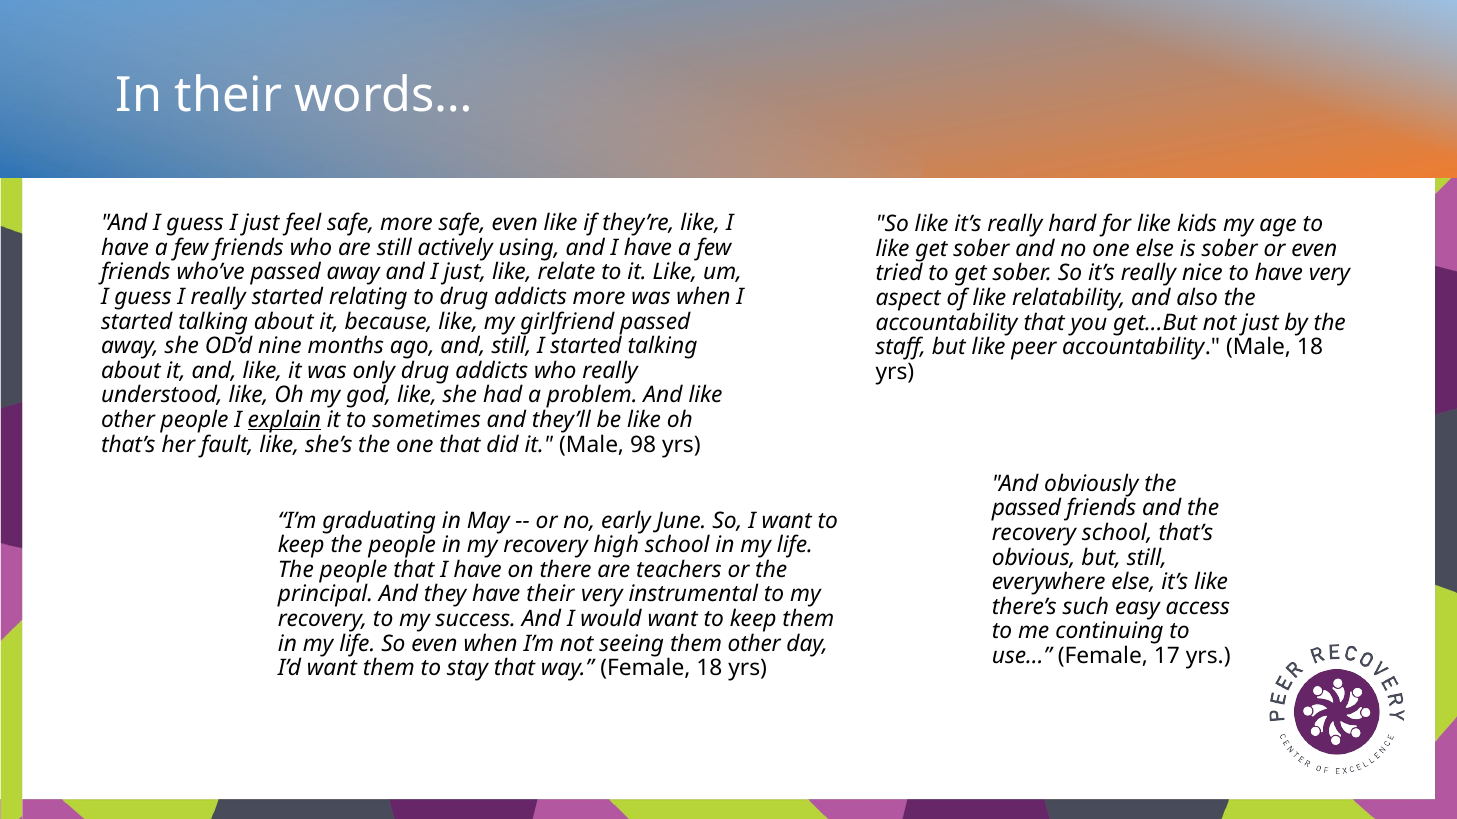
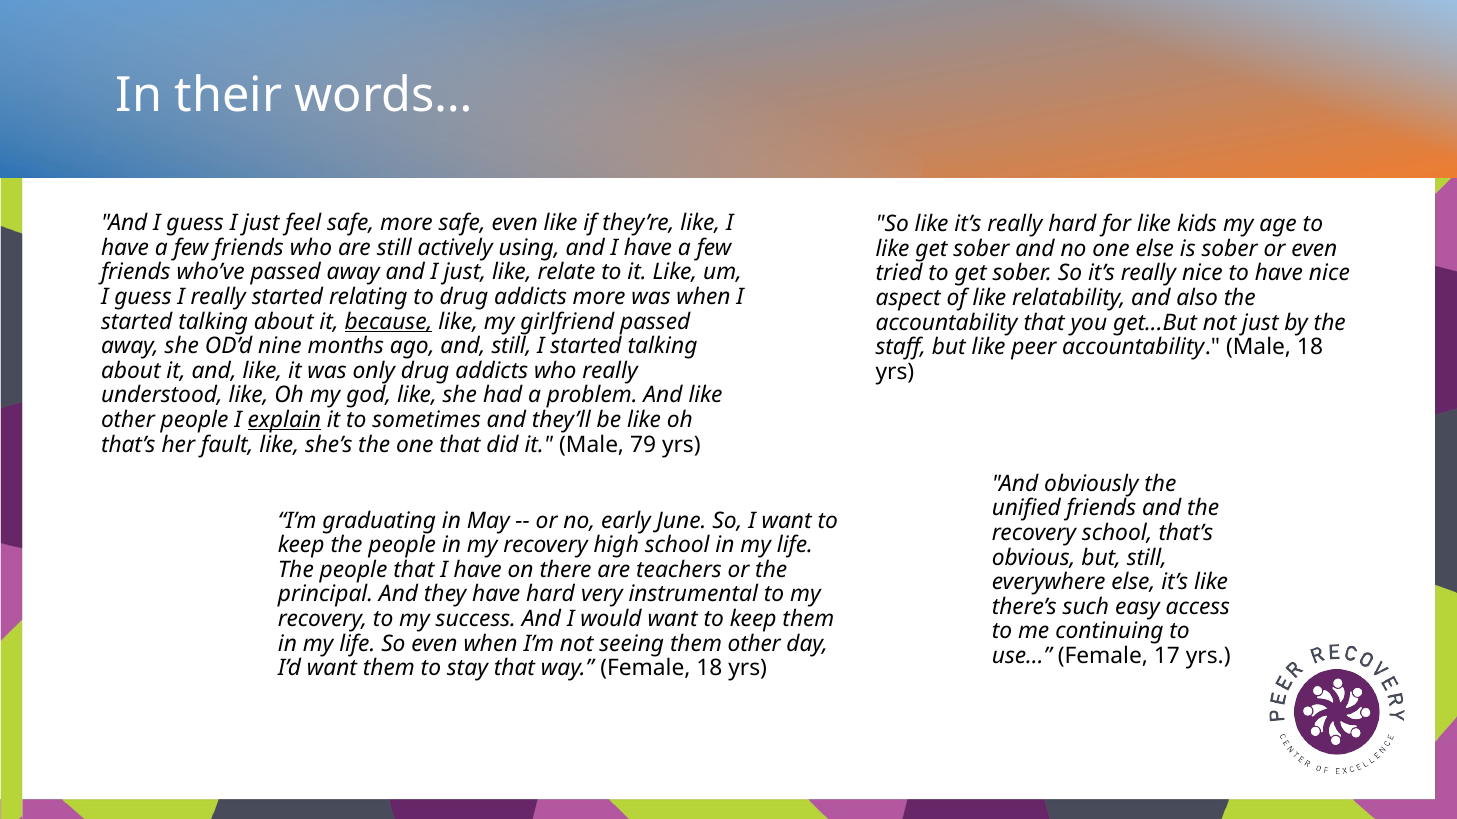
have very: very -> nice
because underline: none -> present
98: 98 -> 79
passed at (1026, 509): passed -> unified
have their: their -> hard
